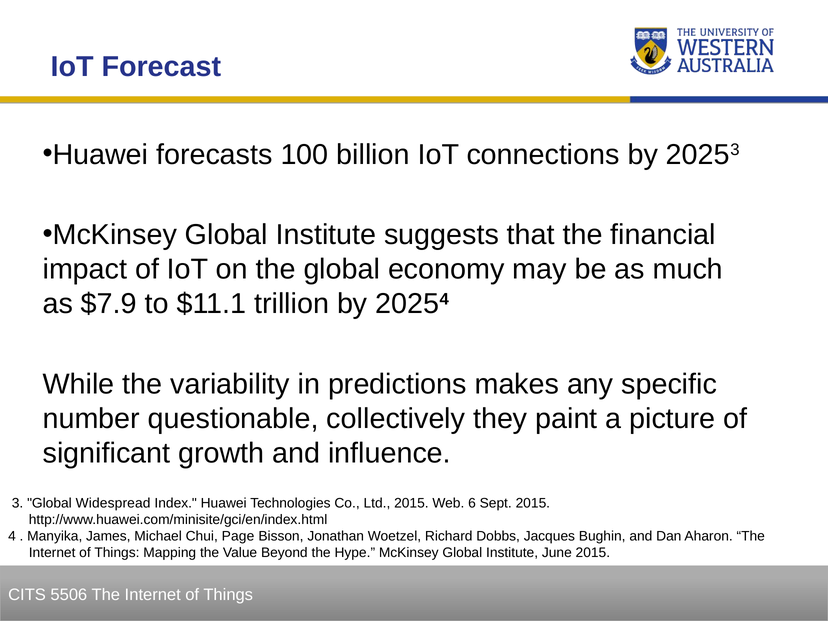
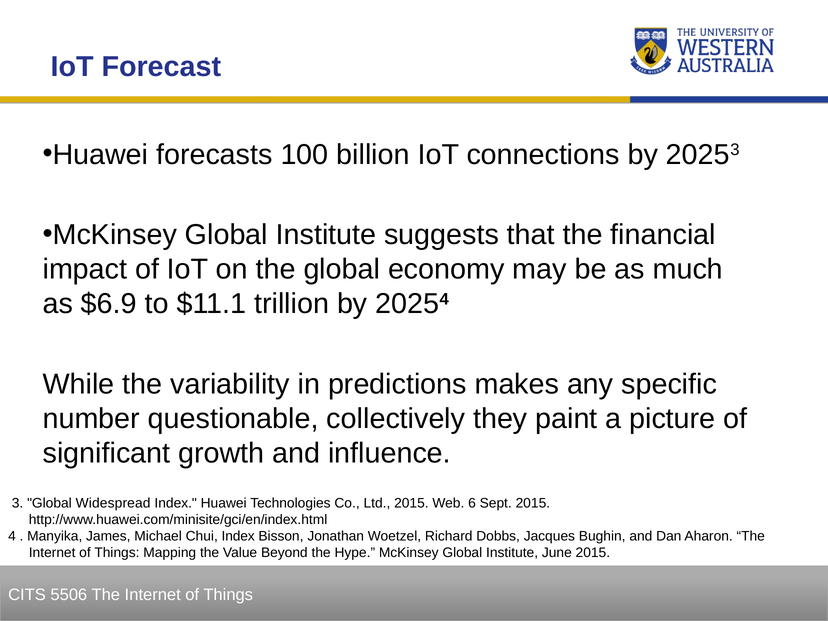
$7.9: $7.9 -> $6.9
Chui Page: Page -> Index
